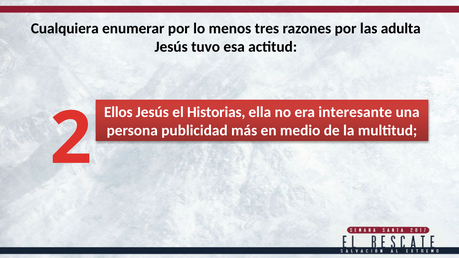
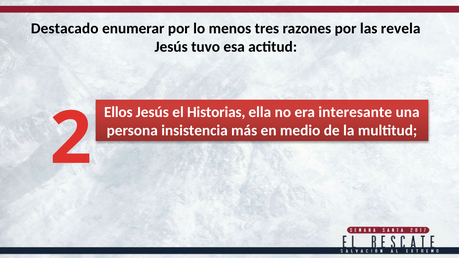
Cualquiera: Cualquiera -> Destacado
adulta: adulta -> revela
publicidad: publicidad -> insistencia
